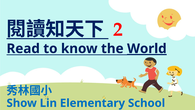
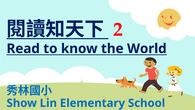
World underline: present -> none
